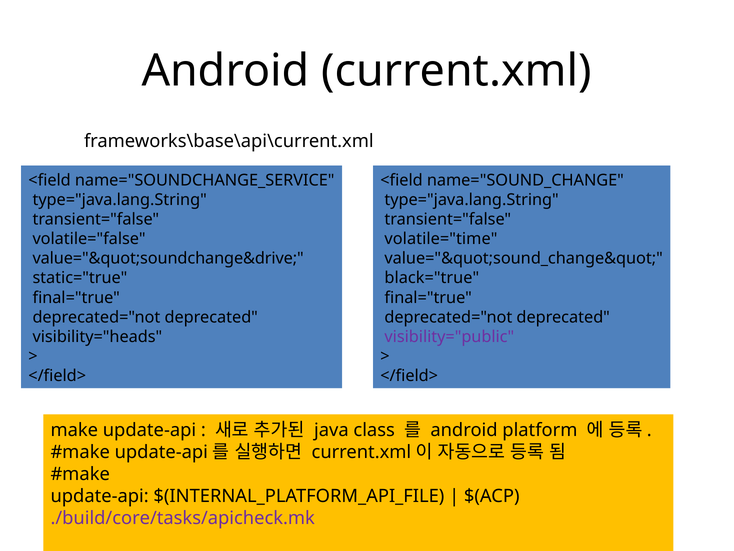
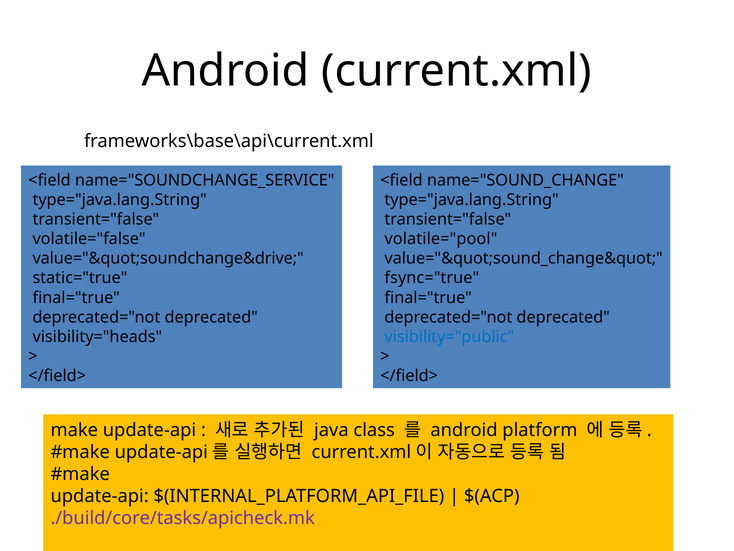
volatile="time: volatile="time -> volatile="pool
black="true: black="true -> fsync="true
visibility="public colour: purple -> blue
